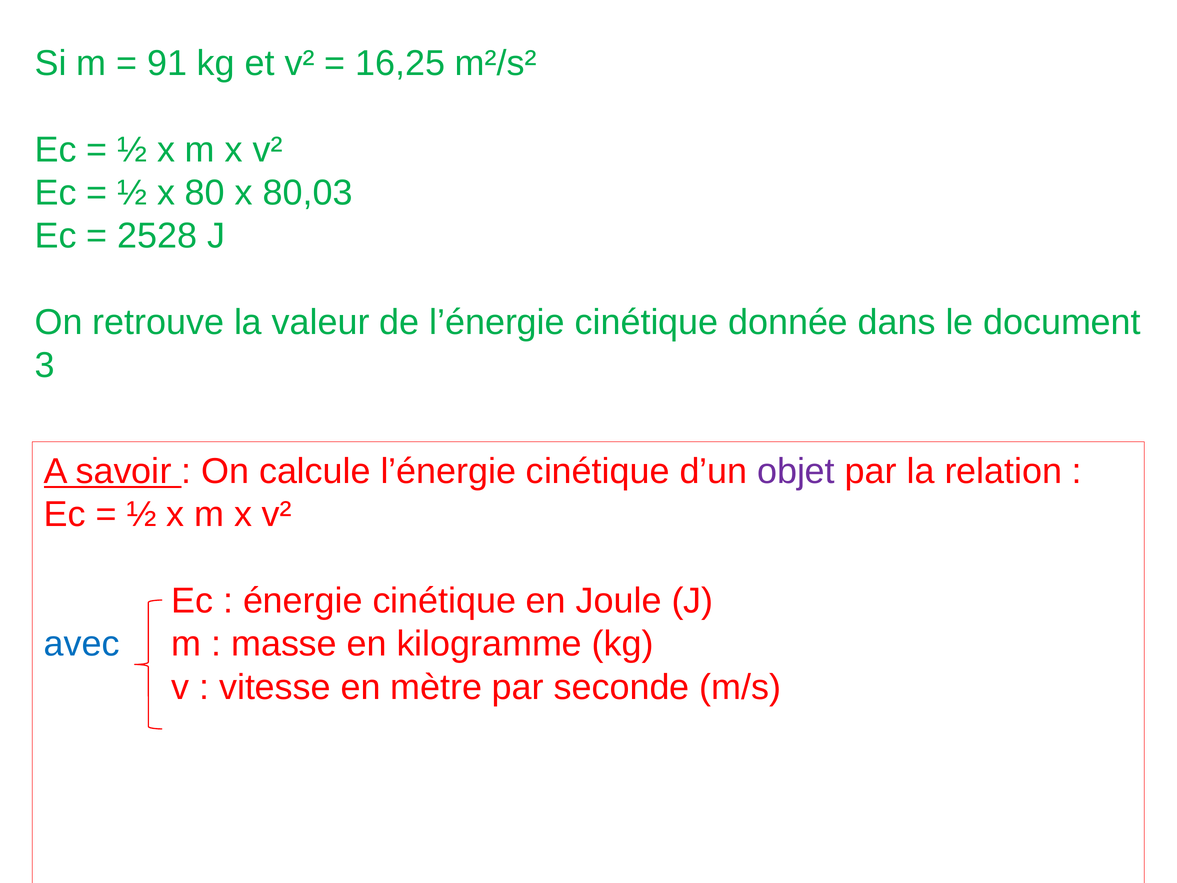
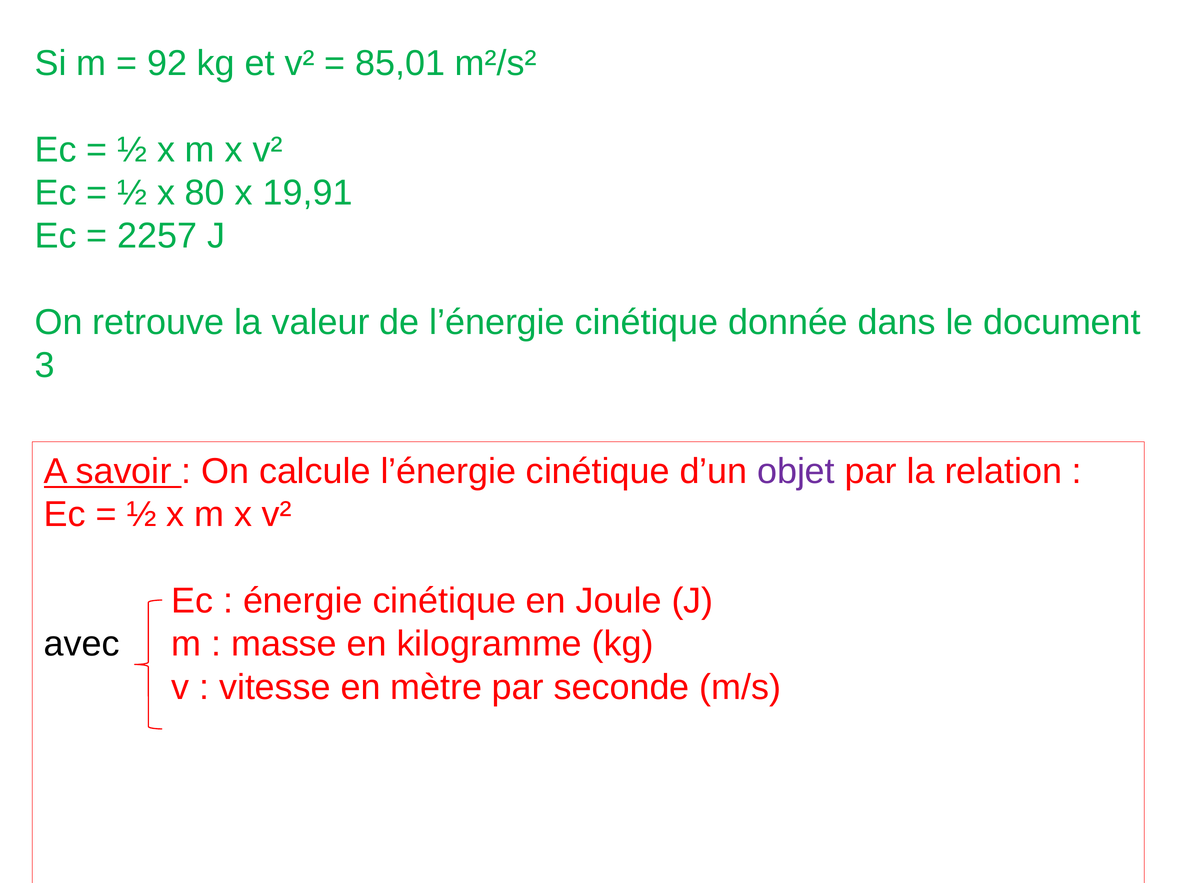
91: 91 -> 92
16,25: 16,25 -> 85,01
80,03: 80,03 -> 19,91
2528: 2528 -> 2257
avec colour: blue -> black
